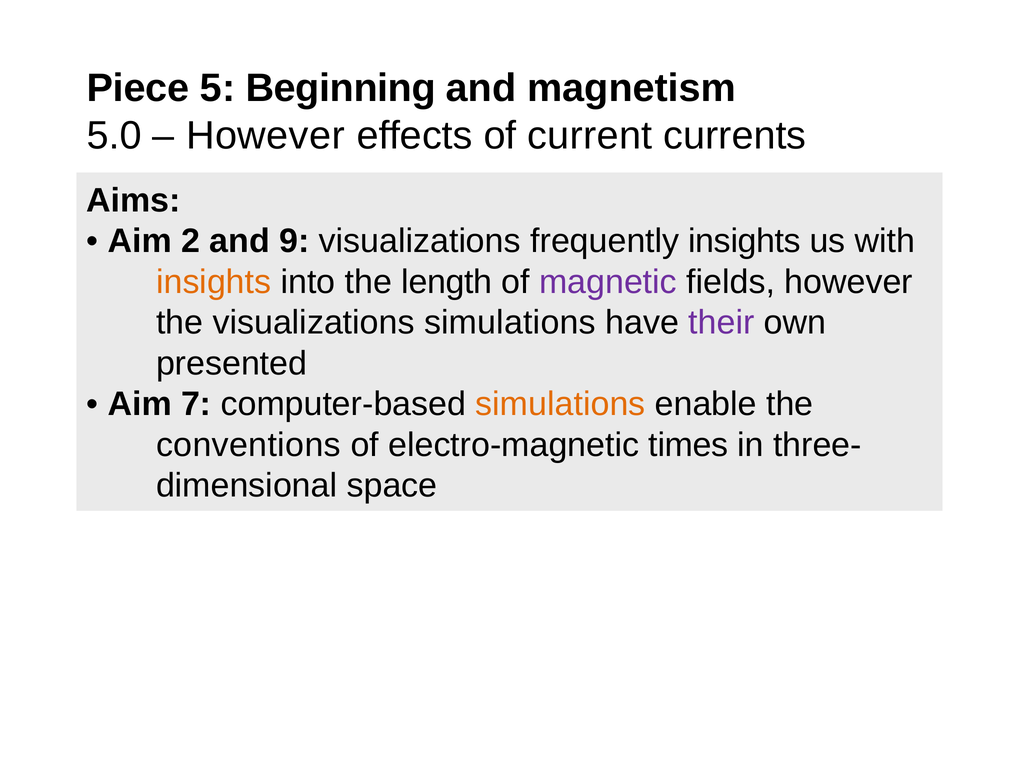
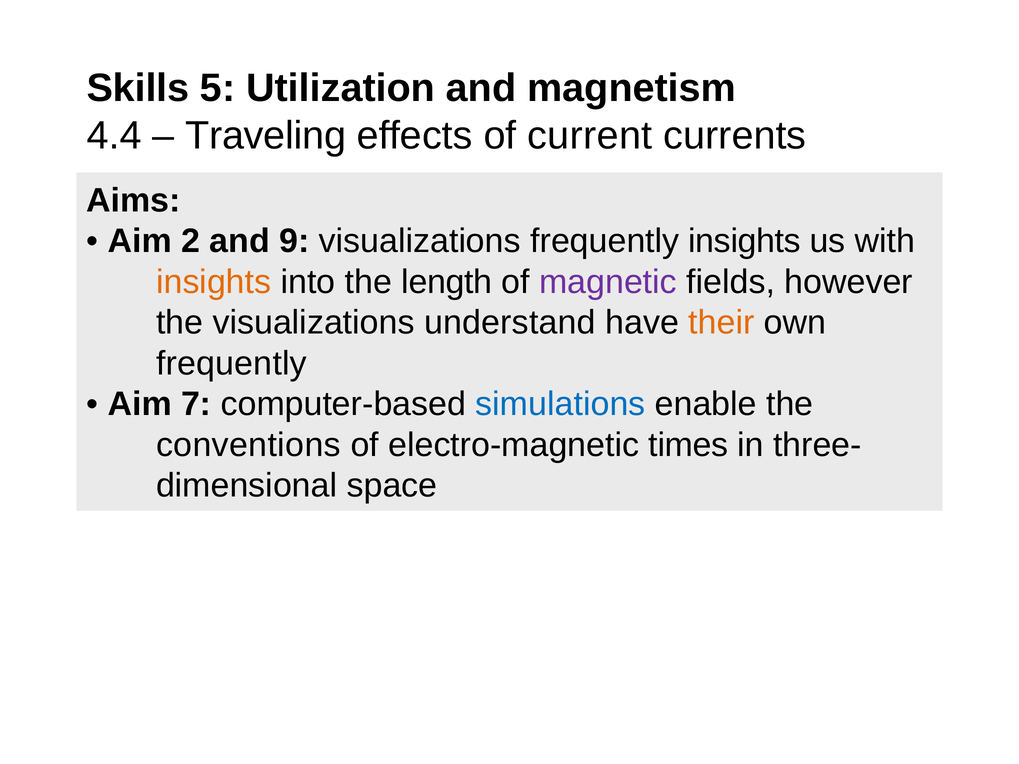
Piece: Piece -> Skills
Beginning: Beginning -> Utilization
5.0: 5.0 -> 4.4
However at (265, 136): However -> Traveling
visualizations simulations: simulations -> understand
their colour: purple -> orange
presented at (232, 363): presented -> frequently
simulations at (560, 404) colour: orange -> blue
